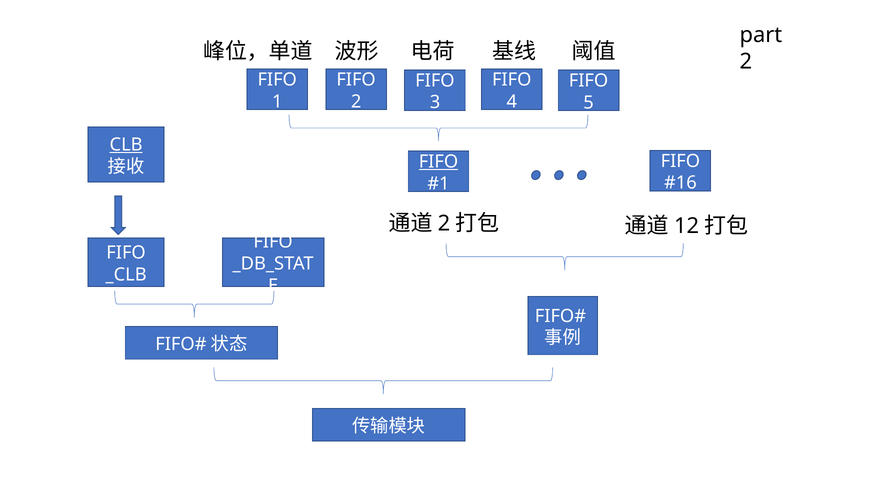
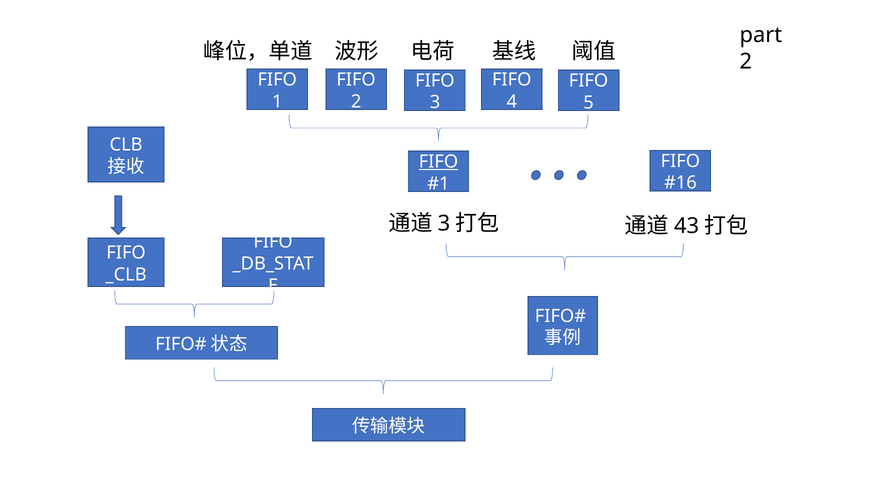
CLB underline: present -> none
2 at (444, 223): 2 -> 3
12: 12 -> 43
